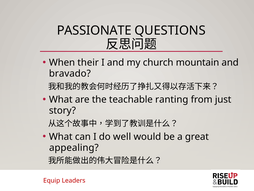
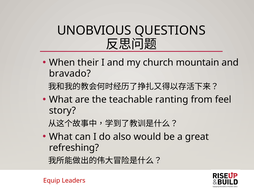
PASSIONATE: PASSIONATE -> UNOBVIOUS
just: just -> feel
well: well -> also
appealing: appealing -> refreshing
